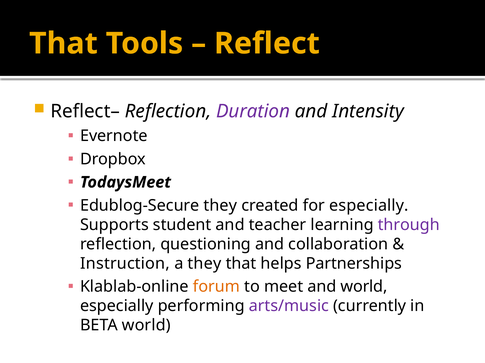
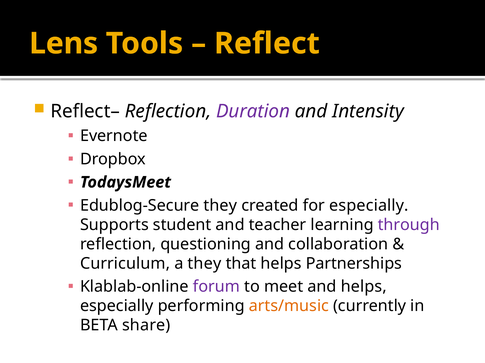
That at (63, 44): That -> Lens
Instruction: Instruction -> Curriculum
forum colour: orange -> purple
and world: world -> helps
arts/music colour: purple -> orange
BETA world: world -> share
